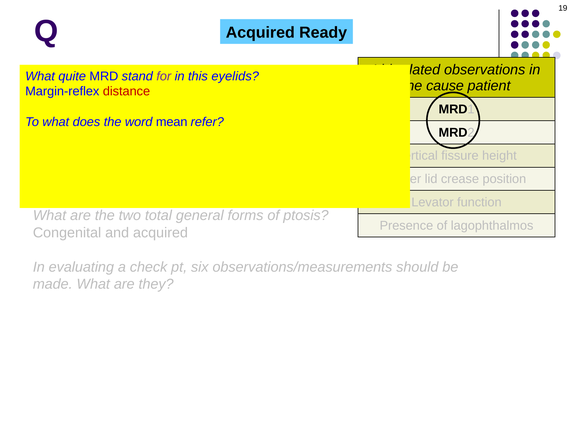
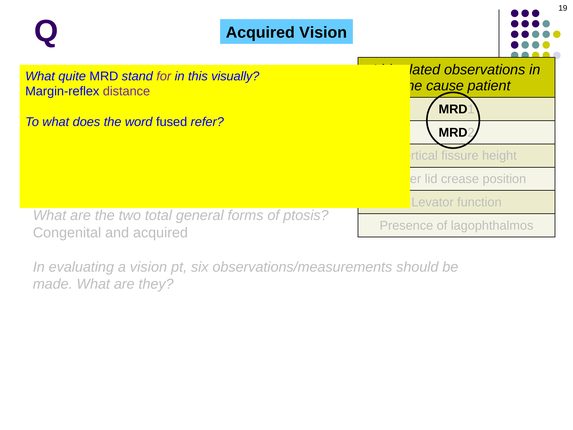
Acquired Ready: Ready -> Vision
eyelids: eyelids -> visually
distance at (126, 91) colour: red -> purple
mean: mean -> fused
a check: check -> vision
